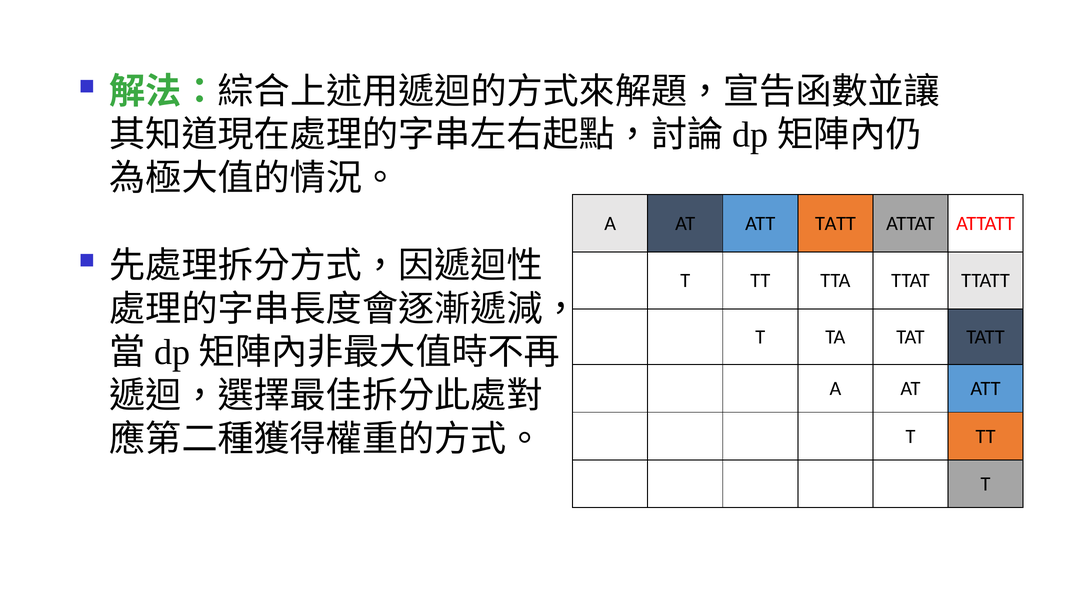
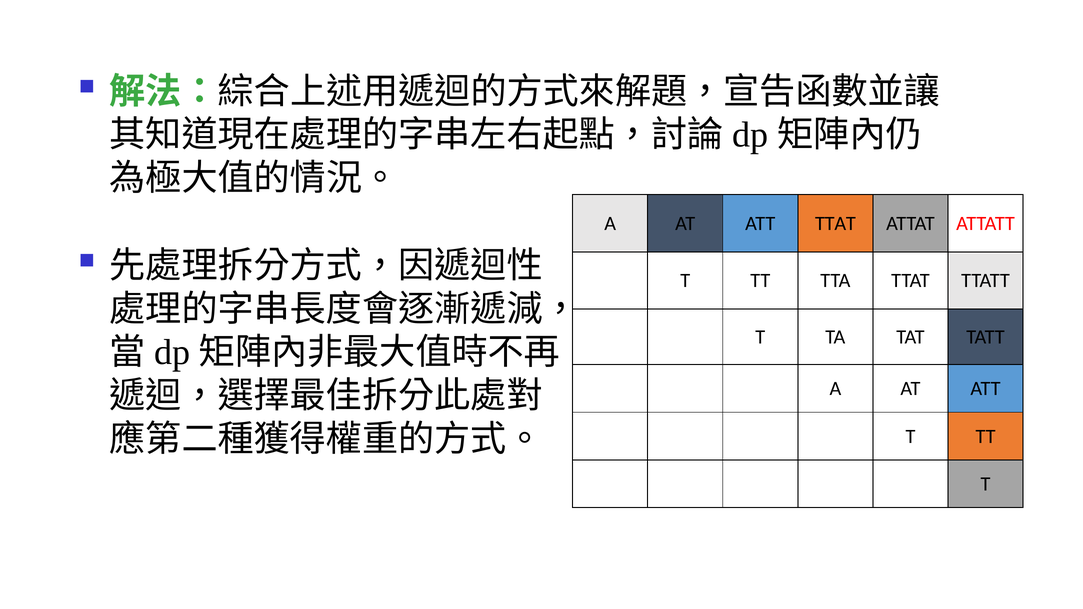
ATT TATT: TATT -> TTAT
